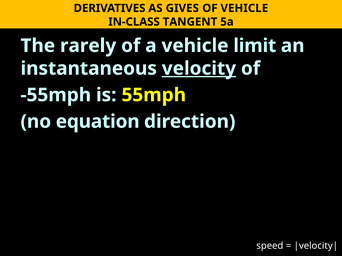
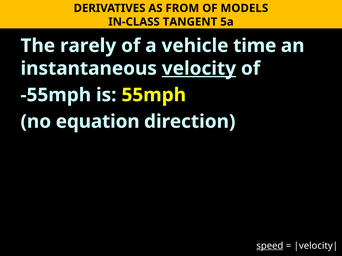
GIVES: GIVES -> FROM
OF VEHICLE: VEHICLE -> MODELS
limit: limit -> time
speed underline: none -> present
